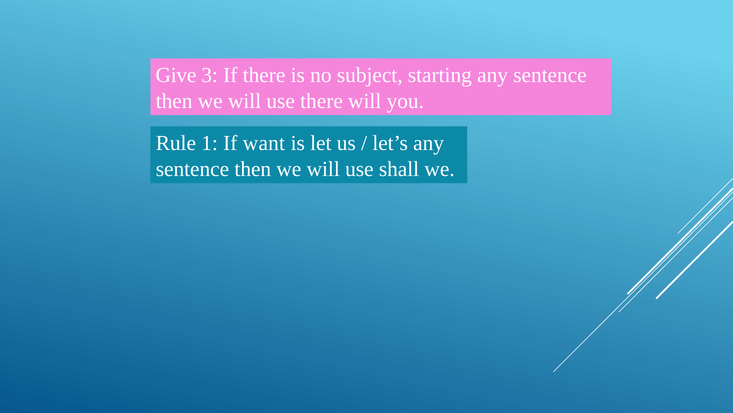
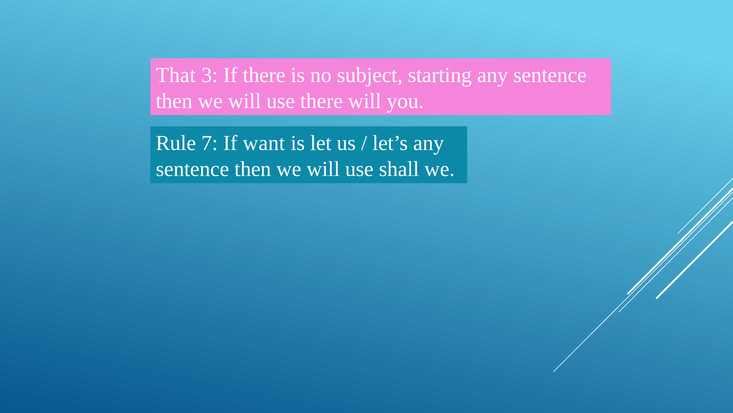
Give: Give -> That
1: 1 -> 7
